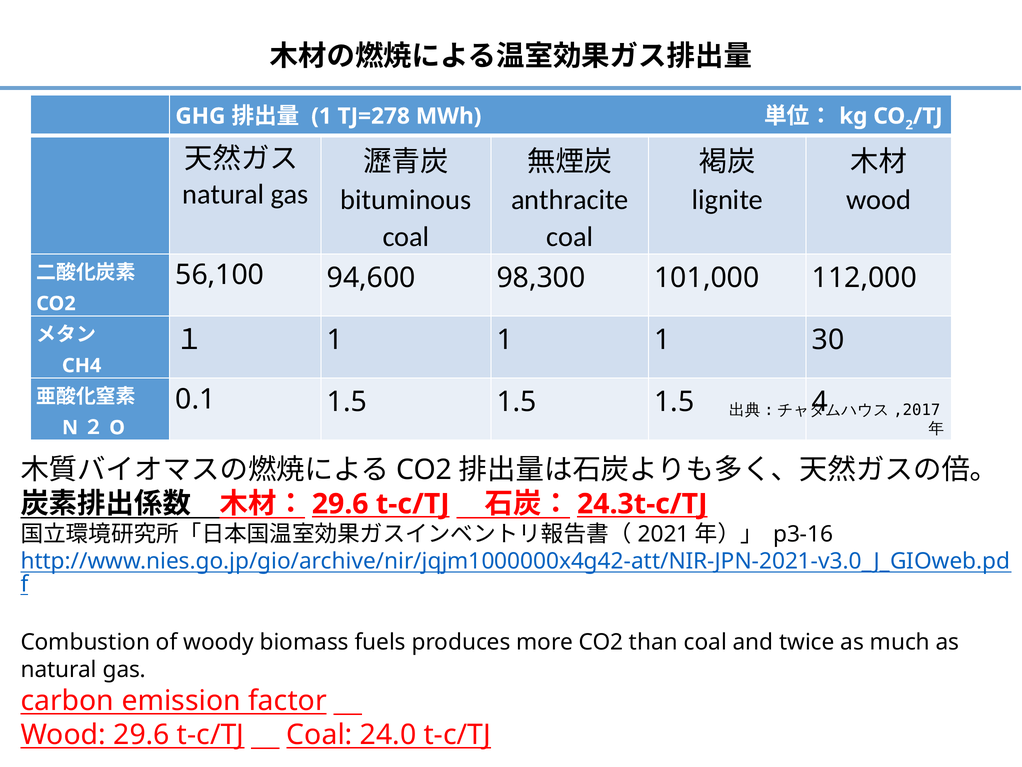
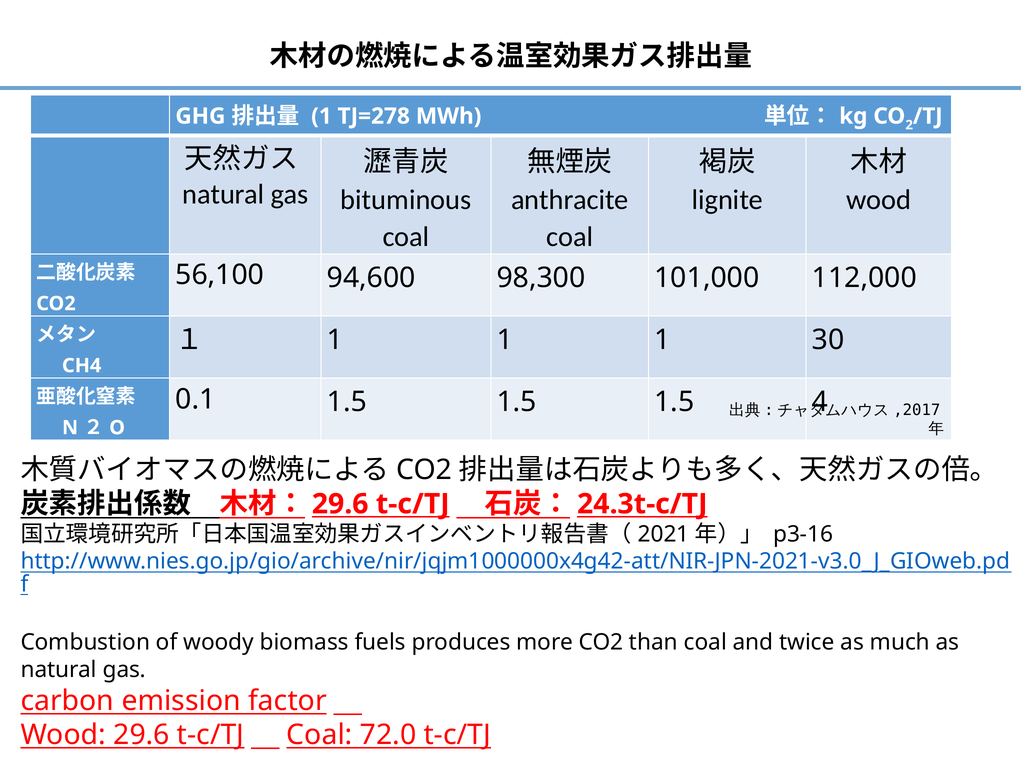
24.0: 24.0 -> 72.0
